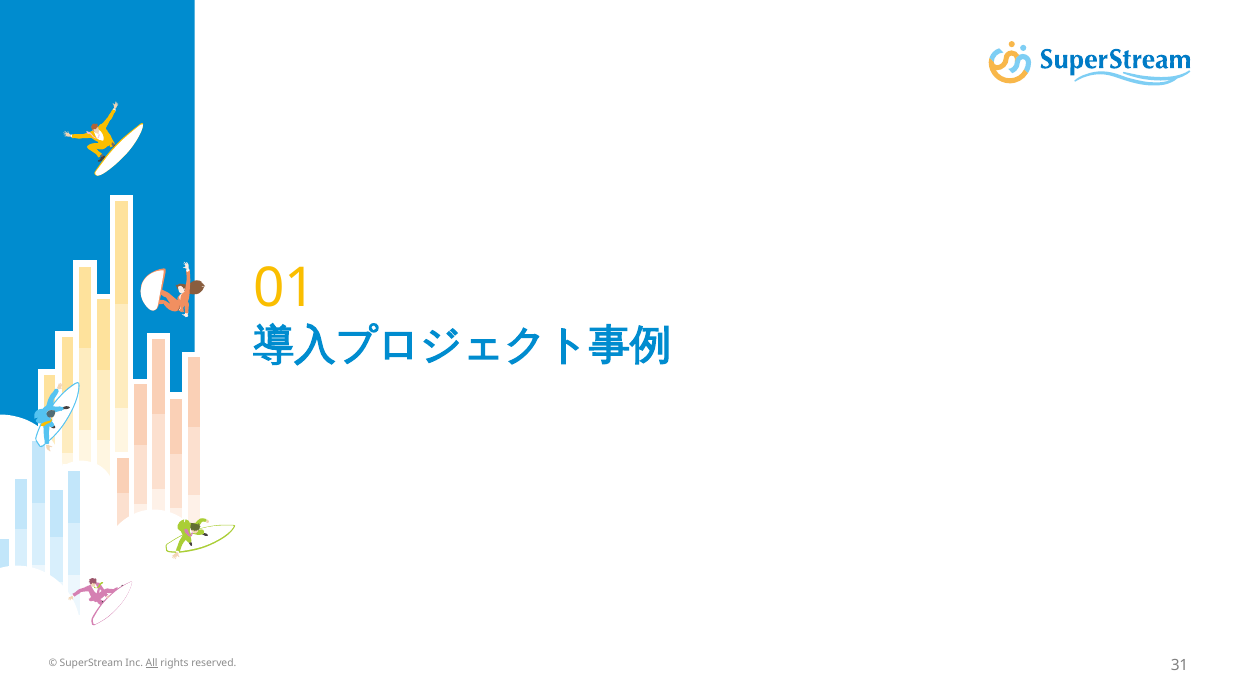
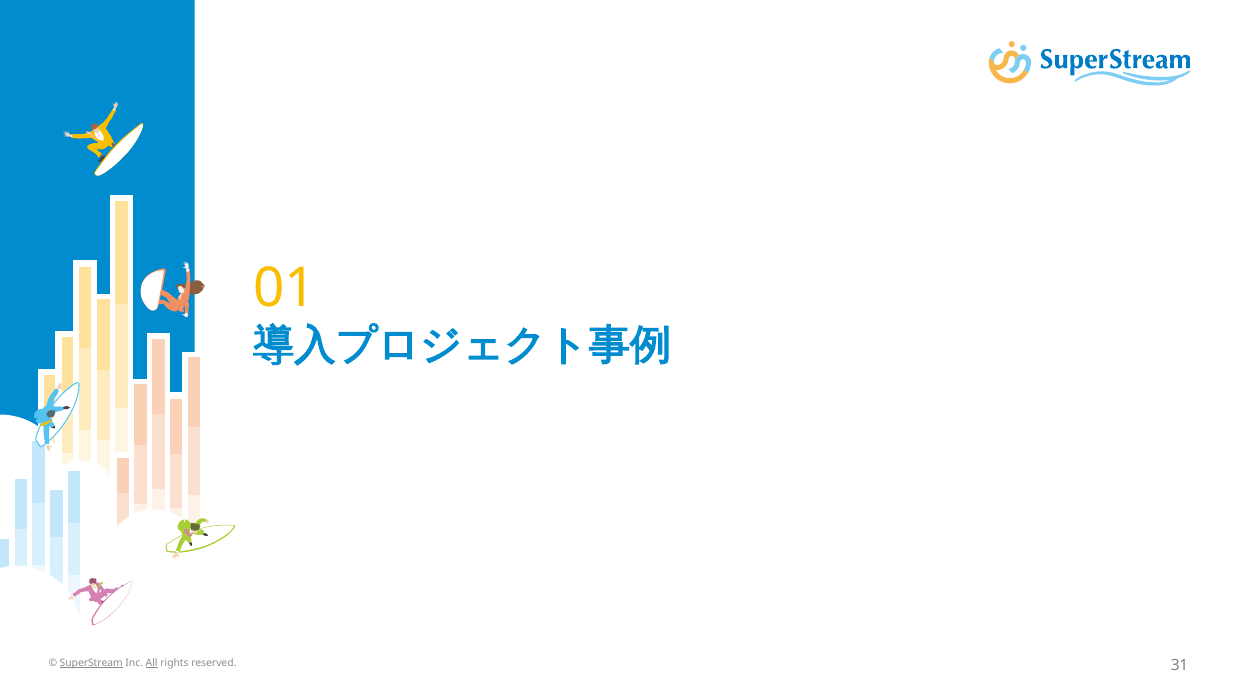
SuperStream underline: none -> present
